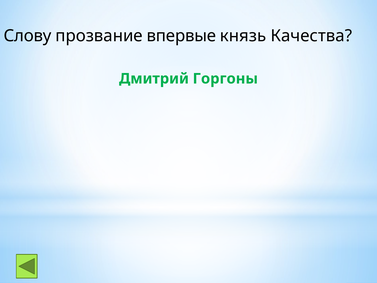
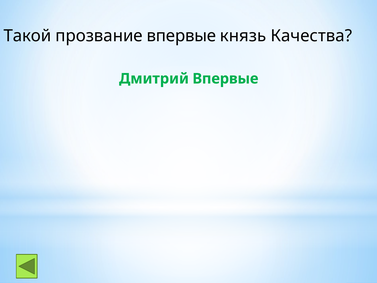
Слову: Слову -> Такой
Дмитрий Горгоны: Горгоны -> Впервые
